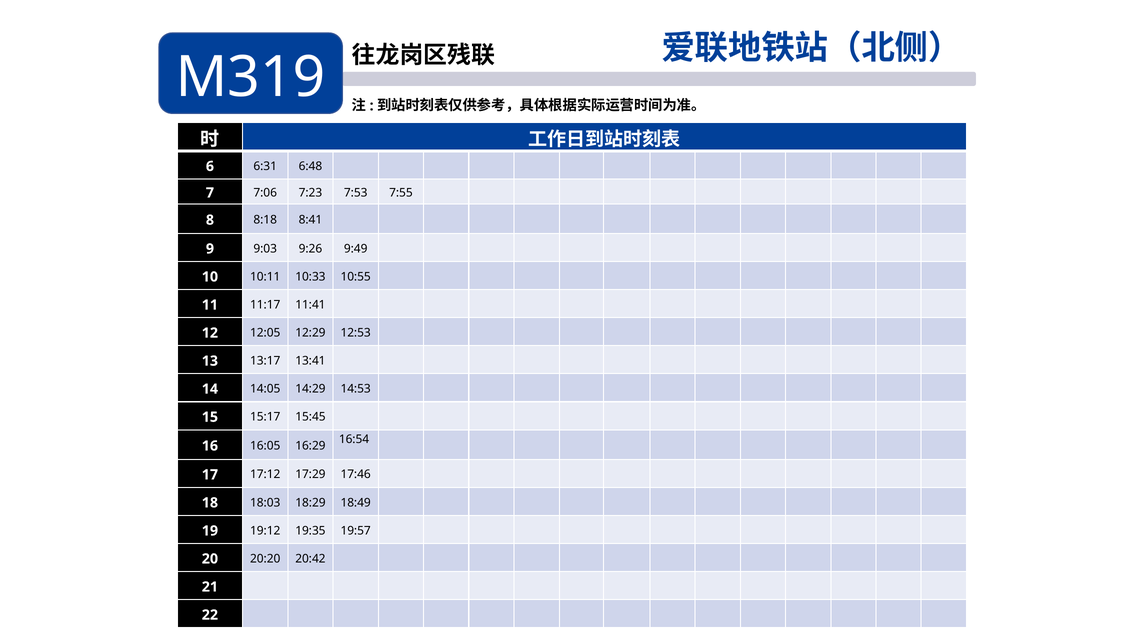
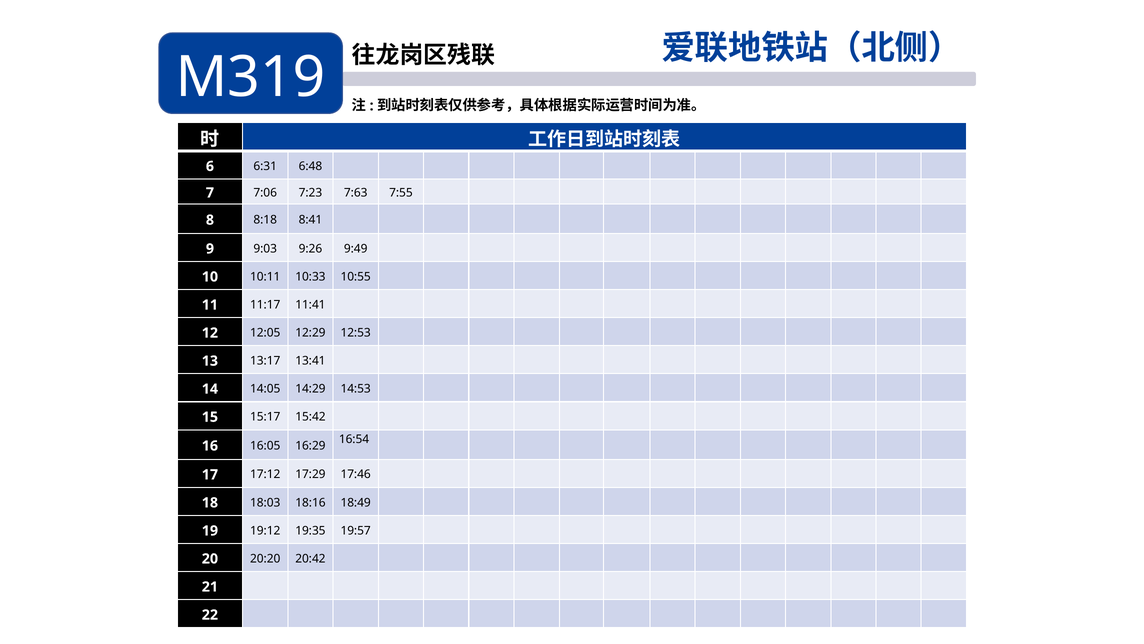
7:53: 7:53 -> 7:63
15:45: 15:45 -> 15:42
18:29: 18:29 -> 18:16
